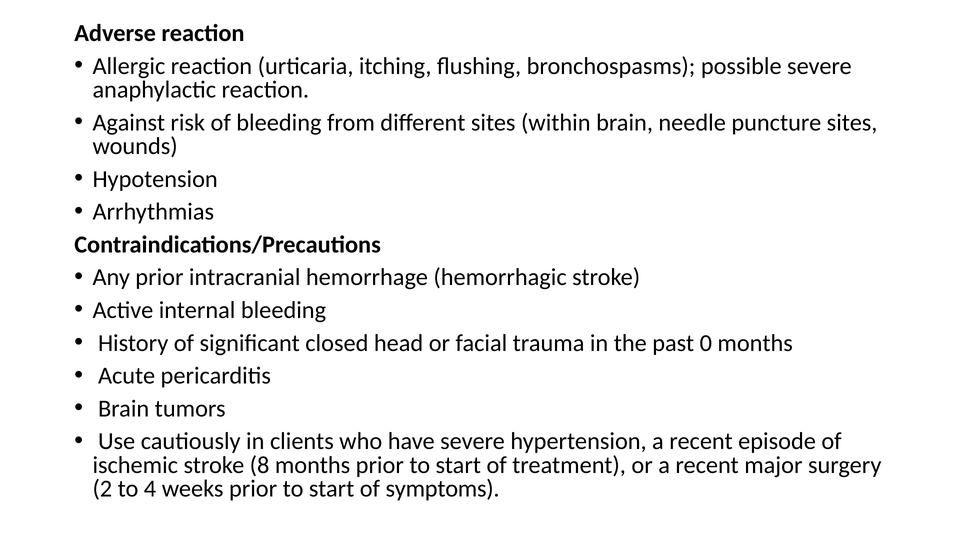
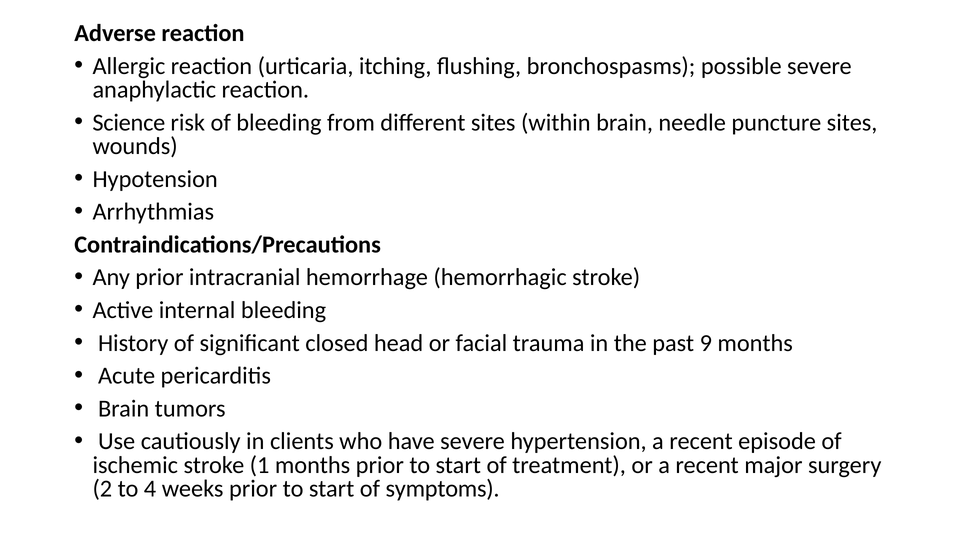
Against: Against -> Science
0: 0 -> 9
8: 8 -> 1
